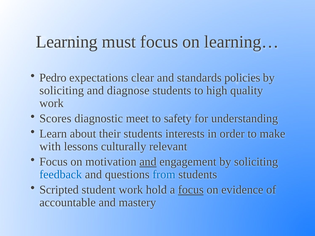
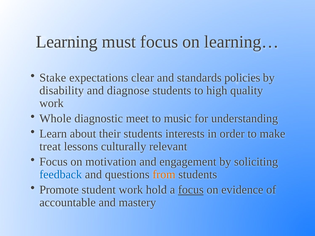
Pedro: Pedro -> Stake
soliciting at (62, 91): soliciting -> disability
Scores: Scores -> Whole
safety: safety -> music
with: with -> treat
and at (148, 162) underline: present -> none
from colour: blue -> orange
Scripted: Scripted -> Promote
